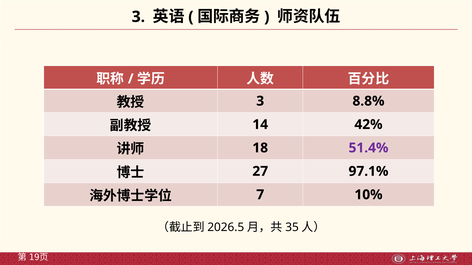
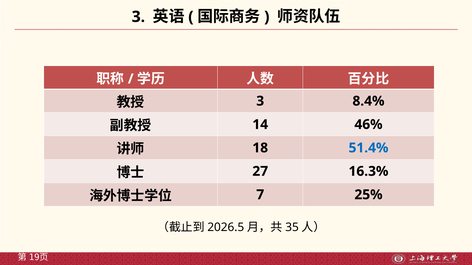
8.8%: 8.8% -> 8.4%
42%: 42% -> 46%
51.4% colour: purple -> blue
97.1%: 97.1% -> 16.3%
10%: 10% -> 25%
